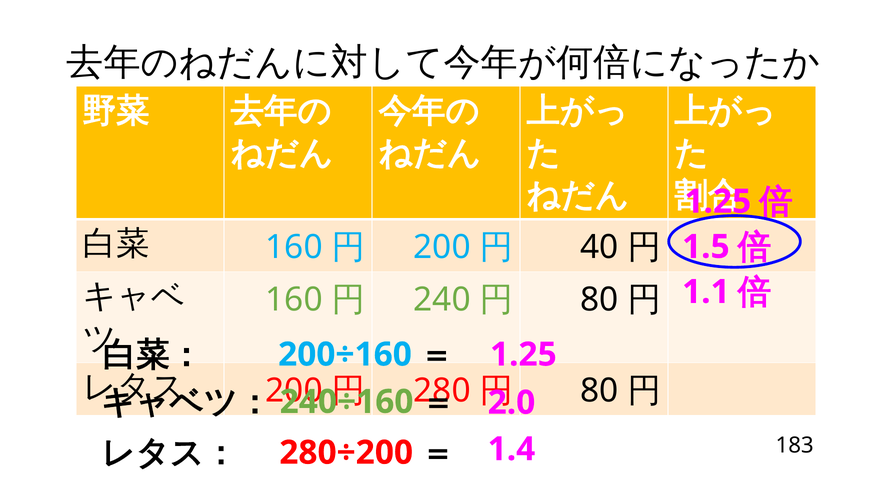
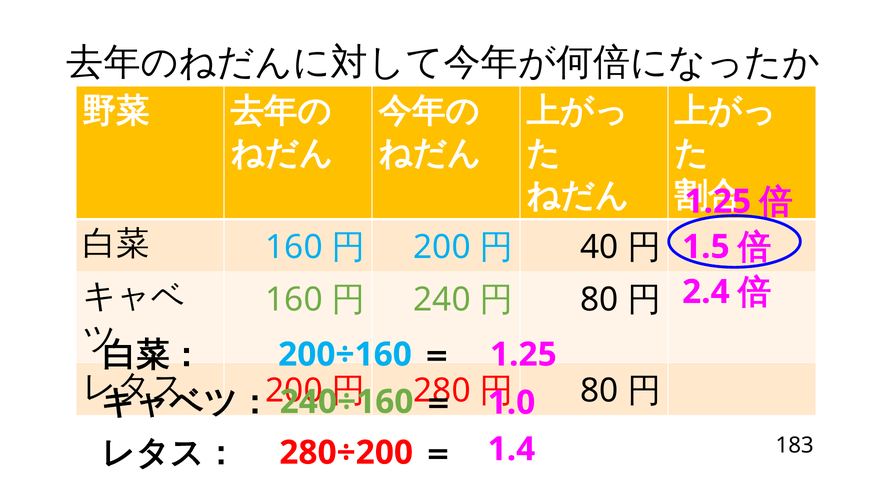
1.1: 1.1 -> 2.4
2.0: 2.0 -> 1.0
